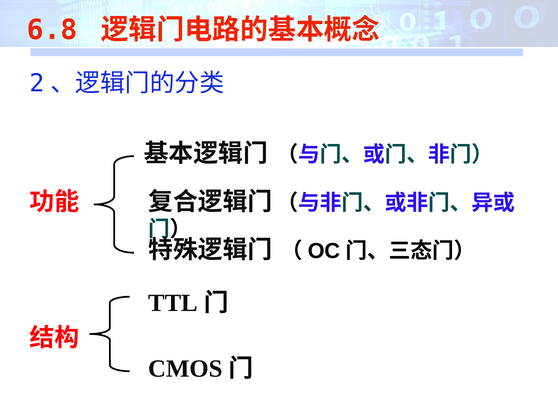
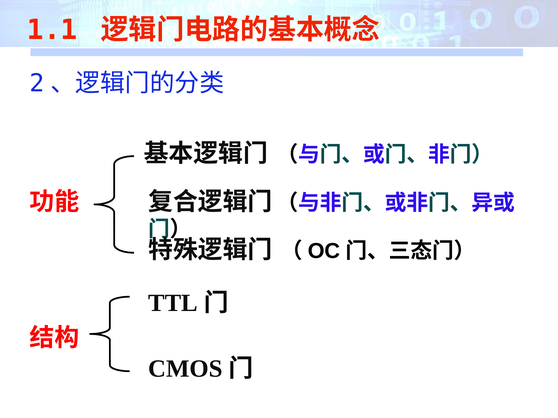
6.8: 6.8 -> 1.1
